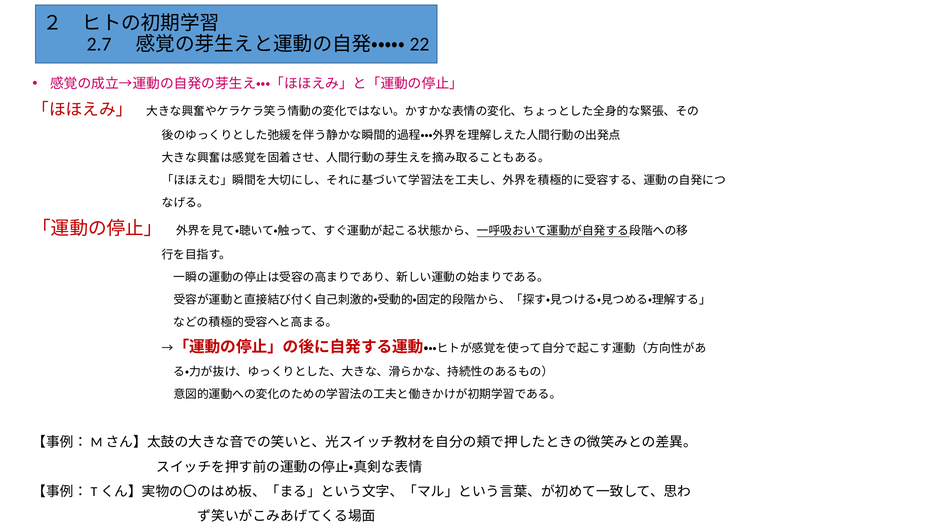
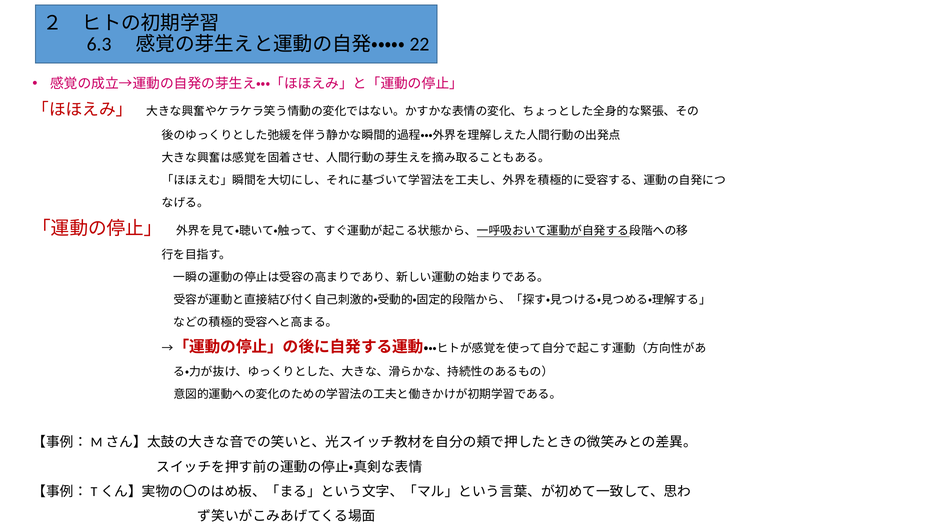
2.7: 2.7 -> 6.3
